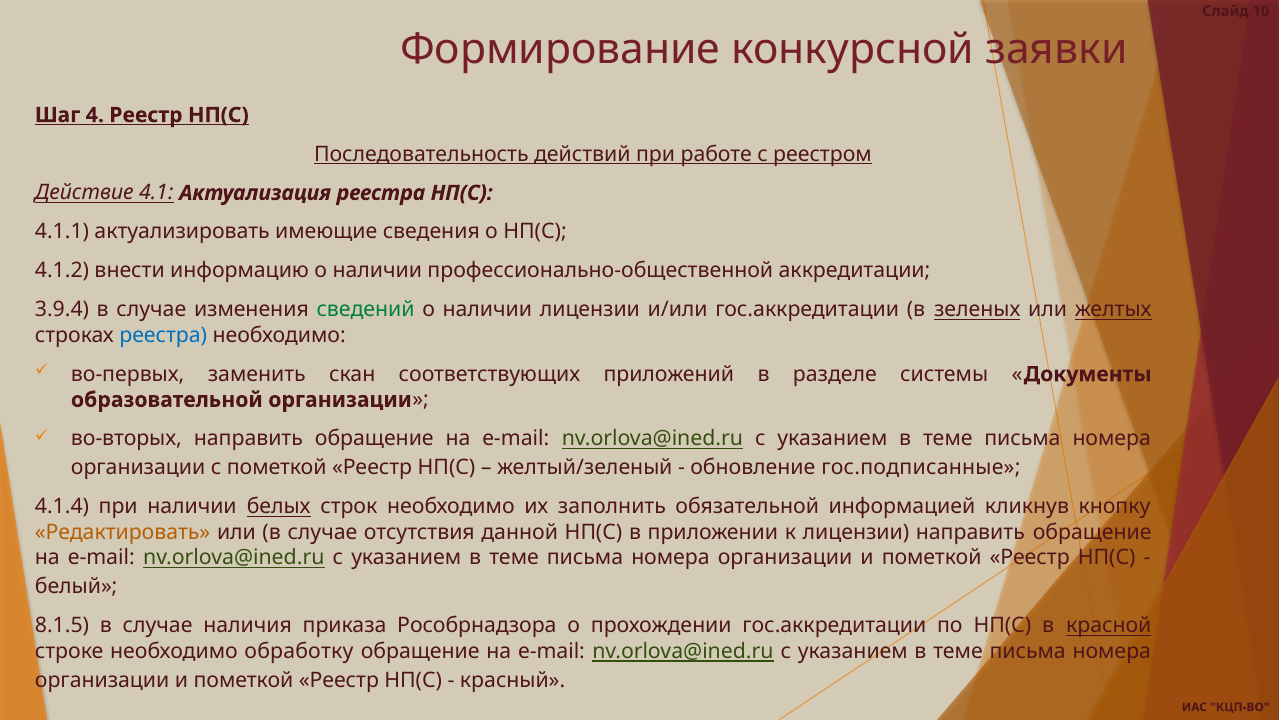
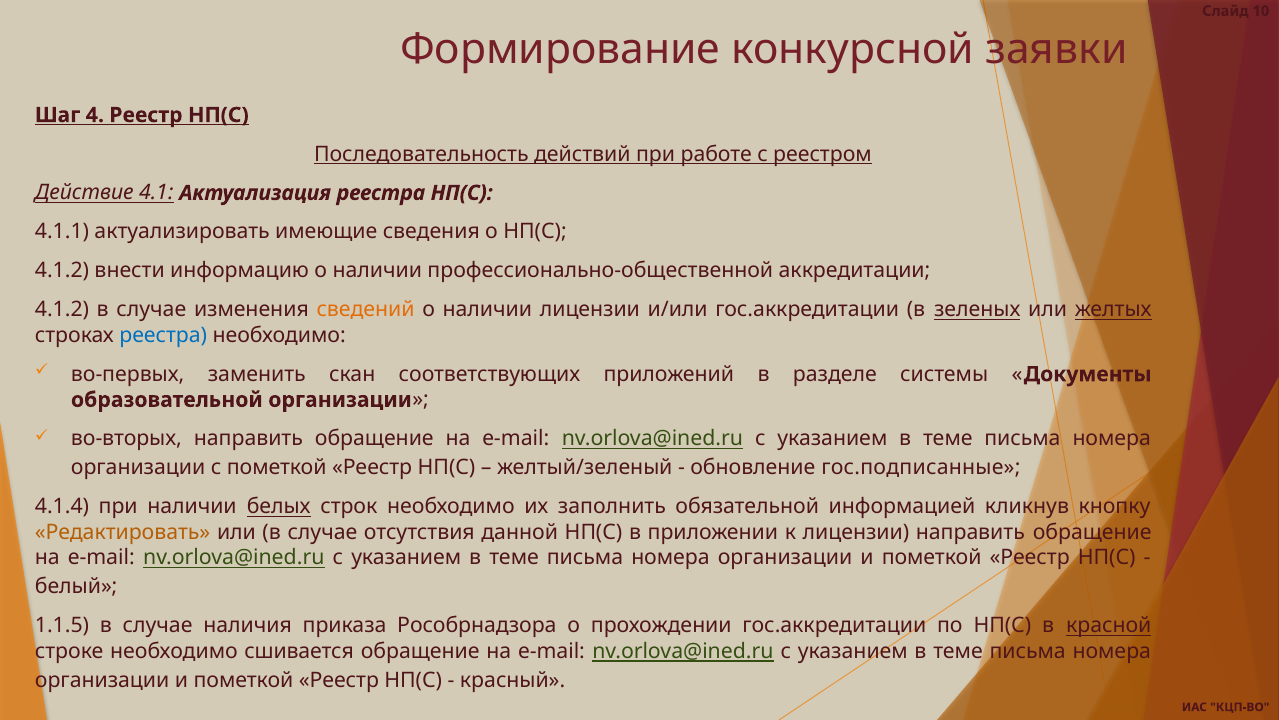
3.9.4 at (62, 309): 3.9.4 -> 4.1.2
сведений colour: green -> orange
8.1.5: 8.1.5 -> 1.1.5
обработку: обработку -> сшивается
